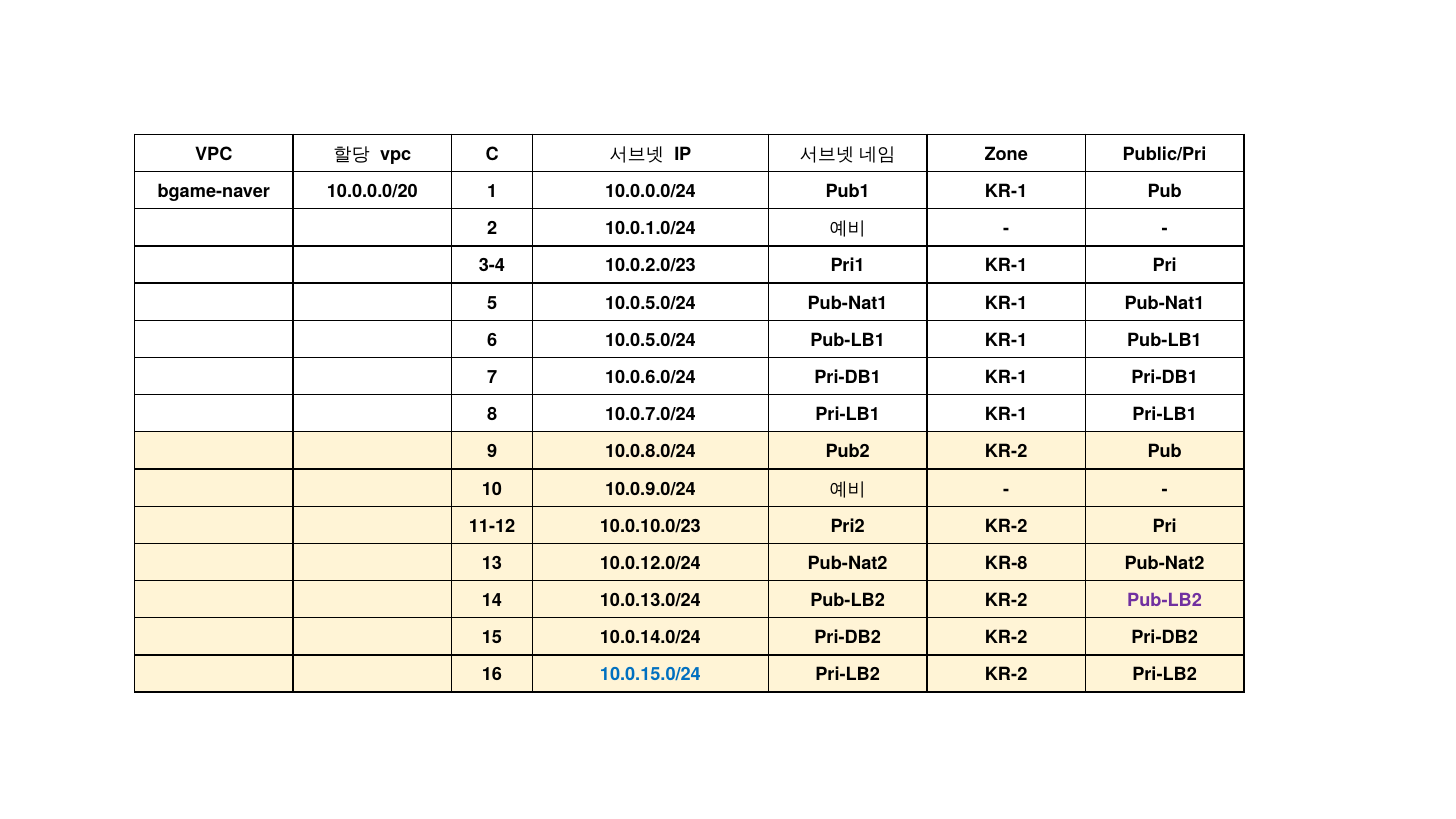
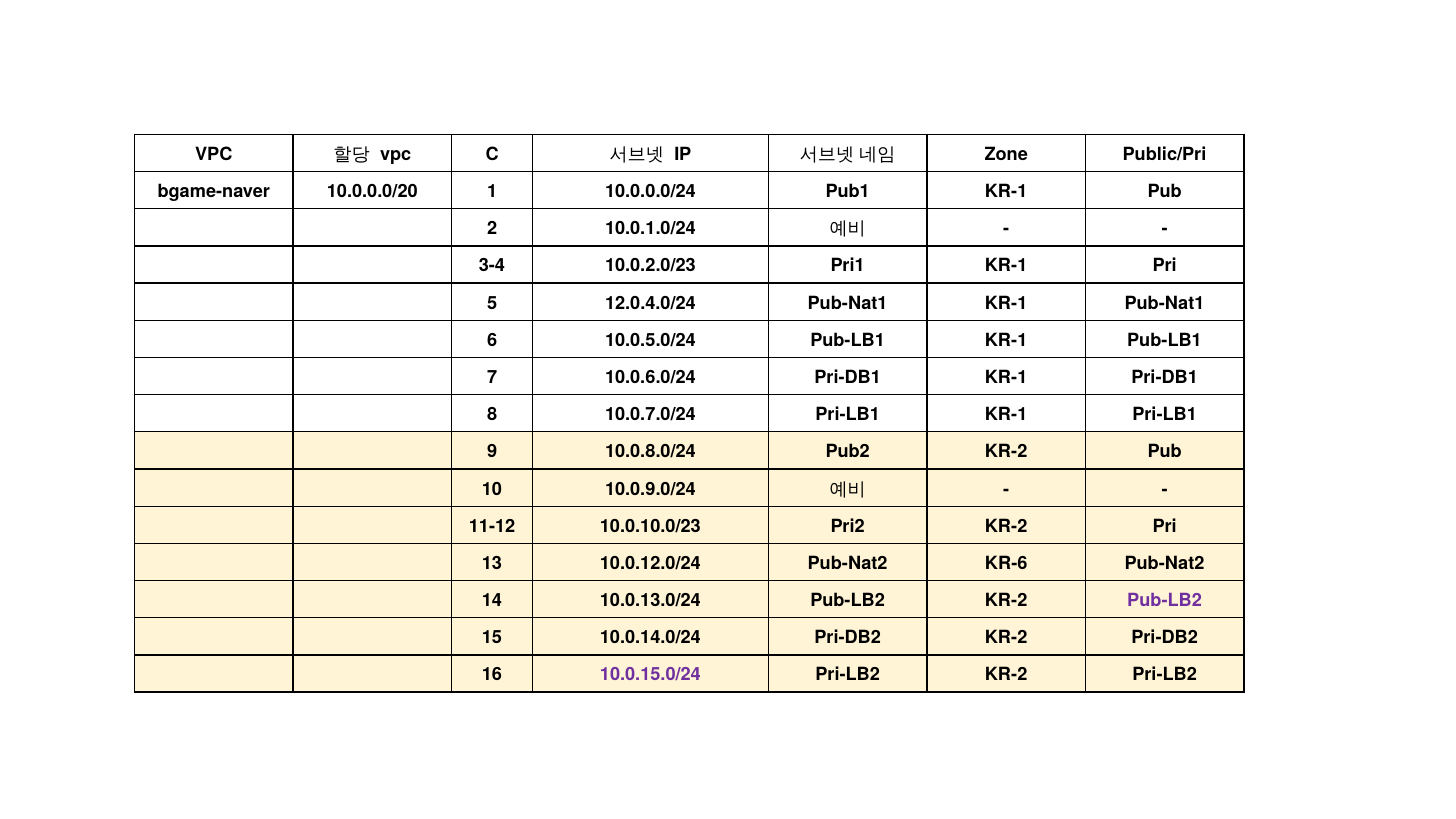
5 10.0.5.0/24: 10.0.5.0/24 -> 12.0.4.0/24
KR-8: KR-8 -> KR-6
10.0.15.0/24 colour: blue -> purple
